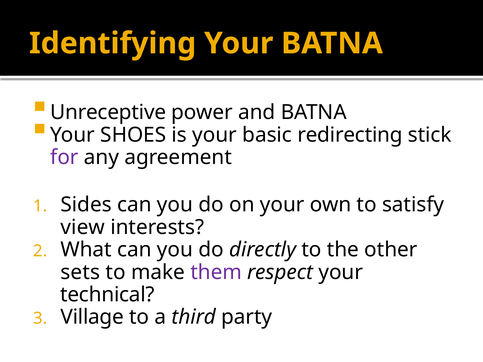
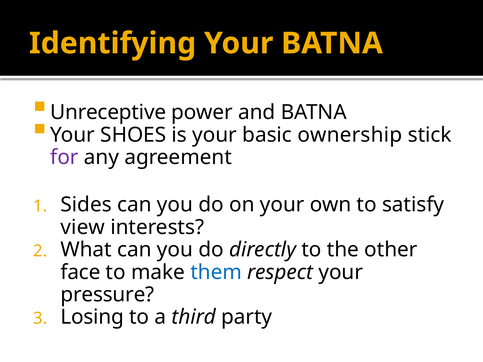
redirecting: redirecting -> ownership
sets: sets -> face
them colour: purple -> blue
technical: technical -> pressure
Village: Village -> Losing
